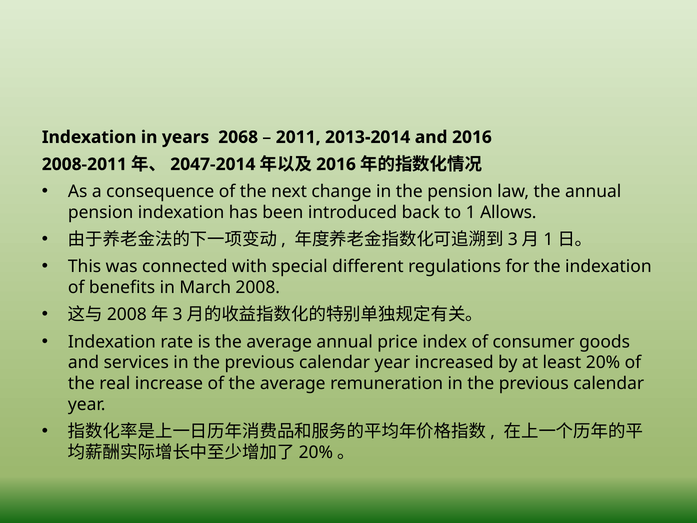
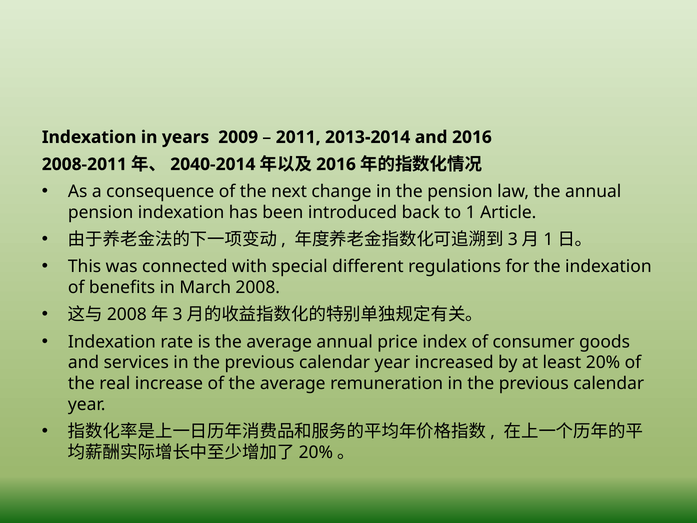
2068: 2068 -> 2009
2047-2014: 2047-2014 -> 2040-2014
Allows: Allows -> Article
